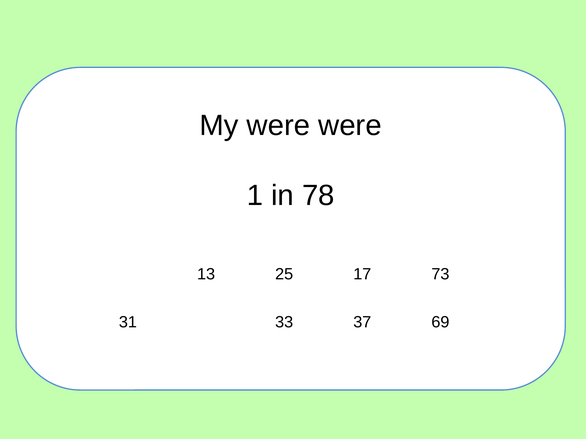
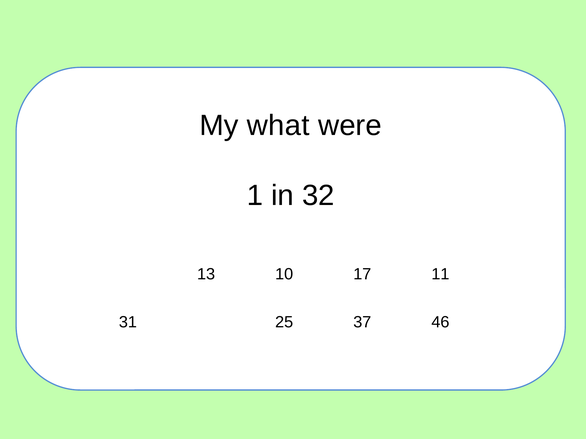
My were: were -> what
78: 78 -> 32
25: 25 -> 10
73: 73 -> 11
33: 33 -> 25
69: 69 -> 46
